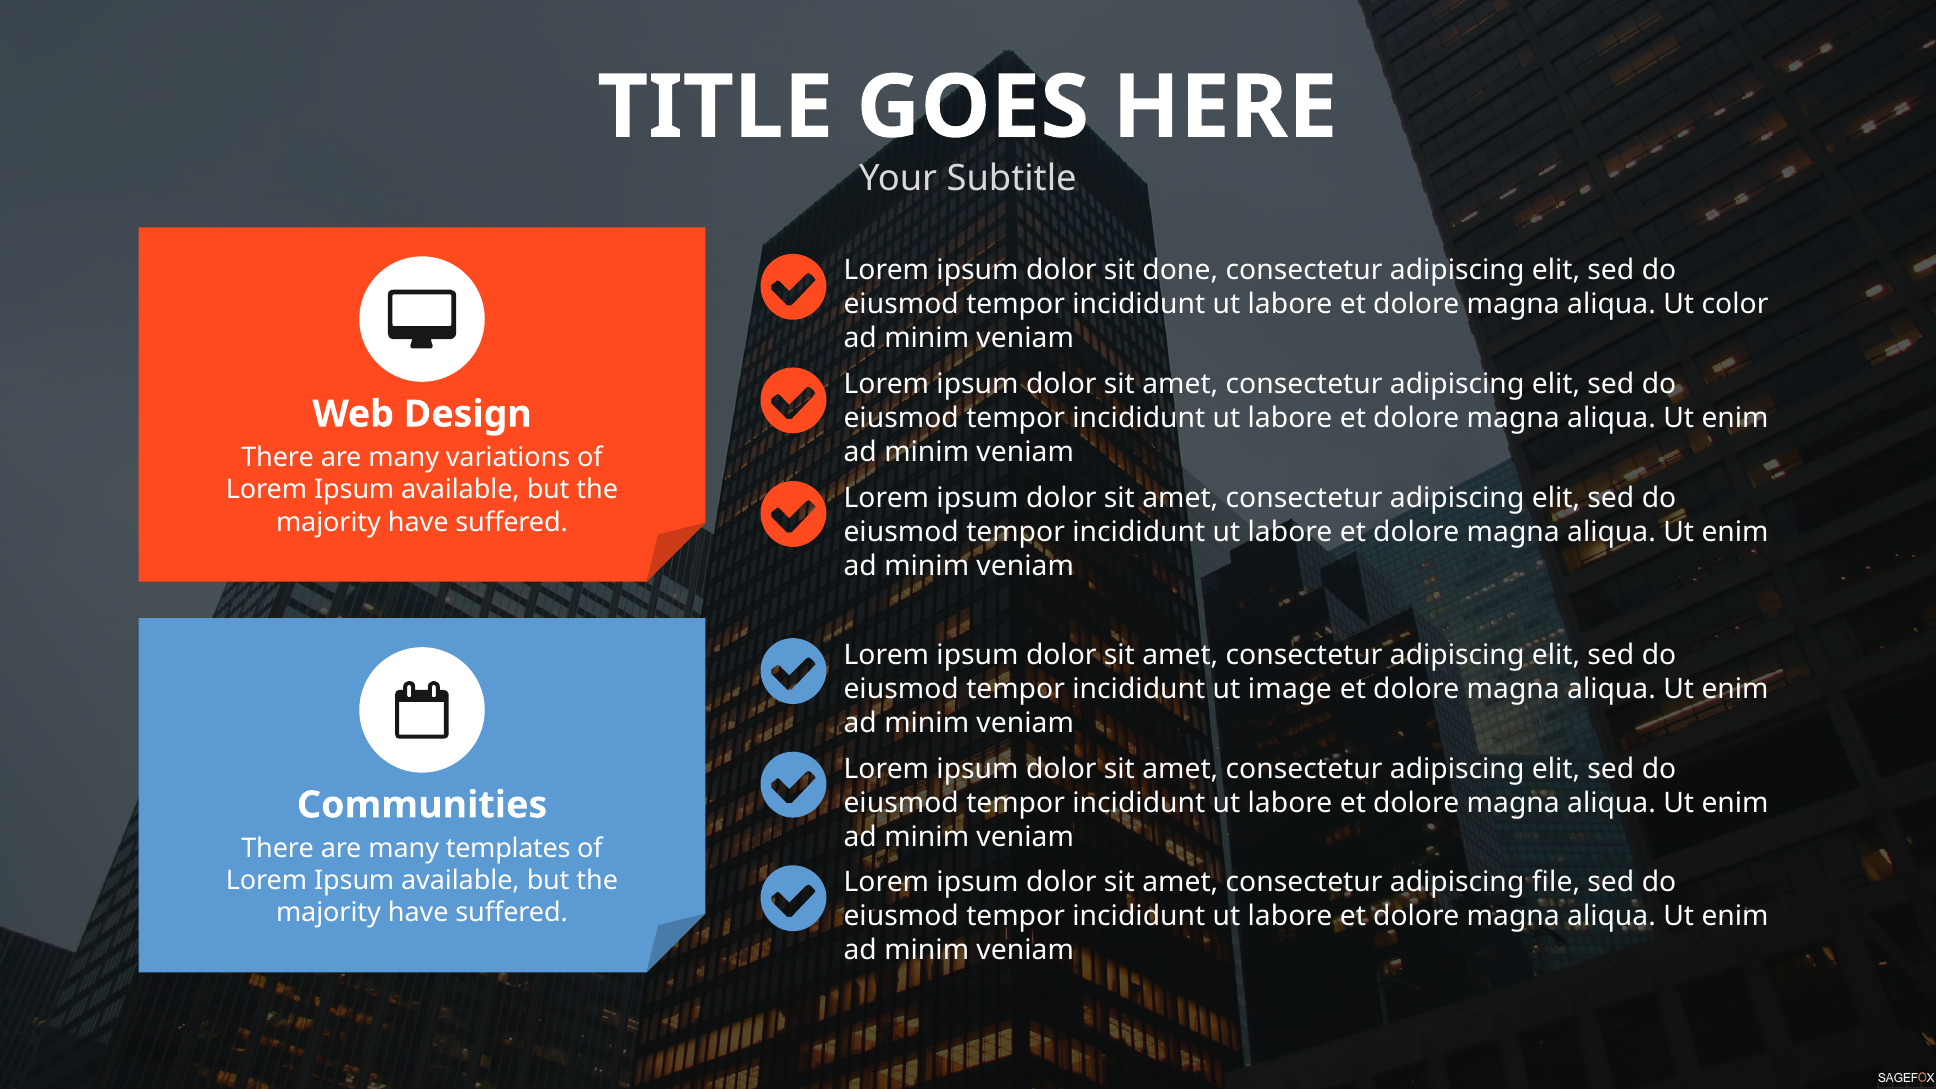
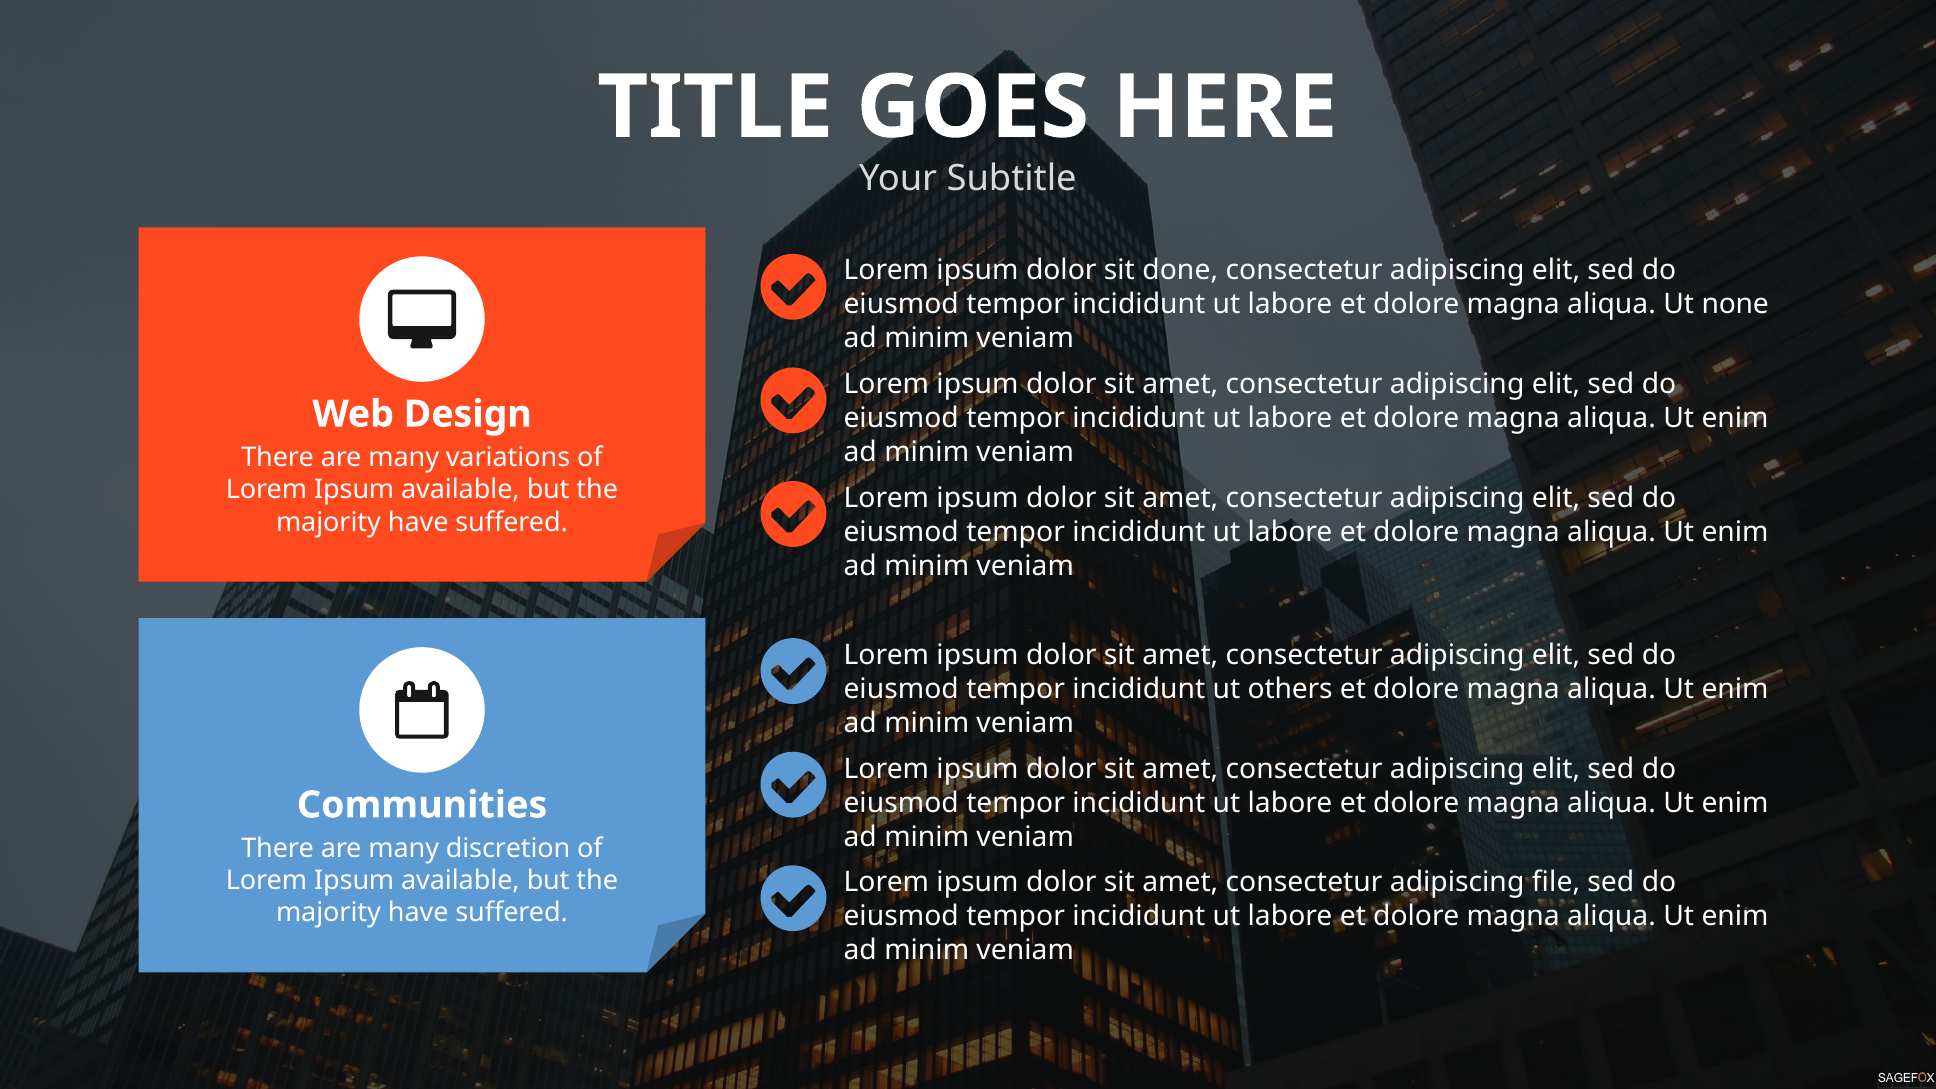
color: color -> none
image: image -> others
templates: templates -> discretion
